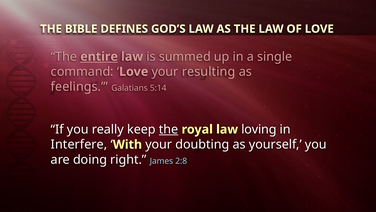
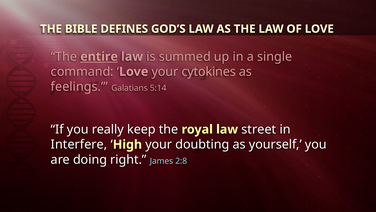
resulting: resulting -> cytokines
the at (169, 129) underline: present -> none
loving: loving -> street
With: With -> High
